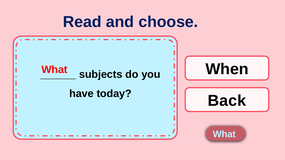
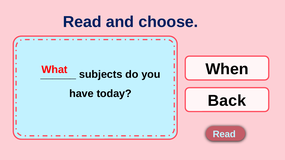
What at (224, 134): What -> Read
